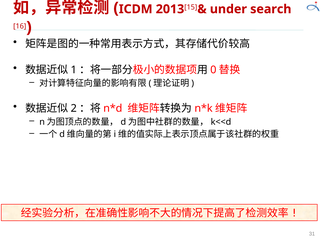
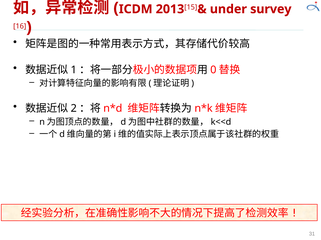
search: search -> survey
